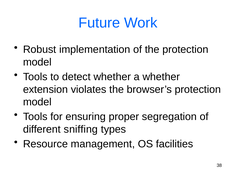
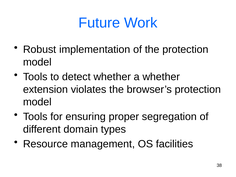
sniffing: sniffing -> domain
